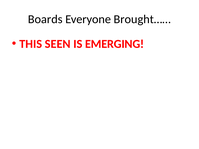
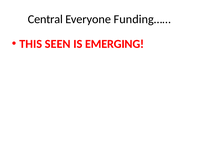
Boards: Boards -> Central
Brought……: Brought…… -> Funding……
